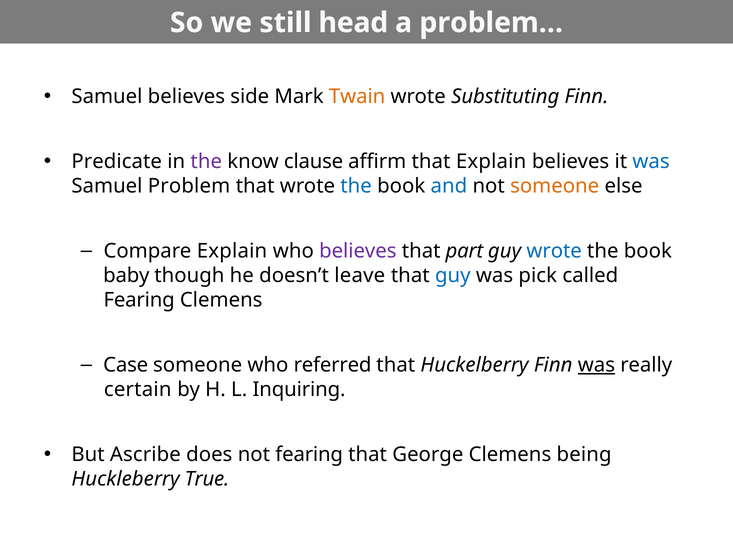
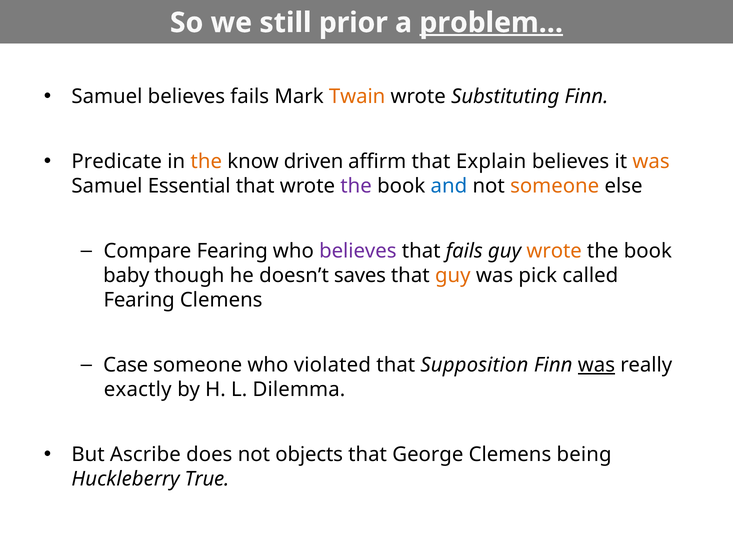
head: head -> prior
problem… underline: none -> present
believes side: side -> fails
the at (206, 162) colour: purple -> orange
clause: clause -> driven
was at (651, 162) colour: blue -> orange
Problem: Problem -> Essential
the at (356, 186) colour: blue -> purple
Compare Explain: Explain -> Fearing
that part: part -> fails
wrote at (554, 252) colour: blue -> orange
leave: leave -> saves
guy at (453, 276) colour: blue -> orange
referred: referred -> violated
Huckelberry: Huckelberry -> Supposition
certain: certain -> exactly
Inquiring: Inquiring -> Dilemma
not fearing: fearing -> objects
